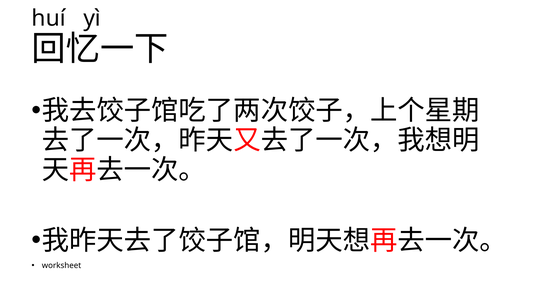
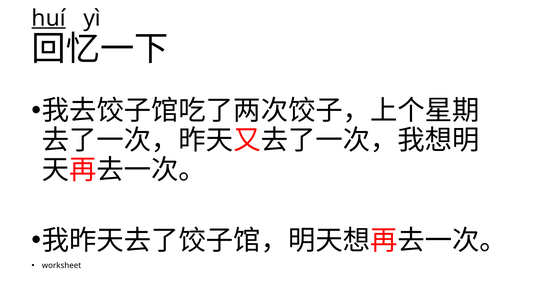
huí underline: none -> present
